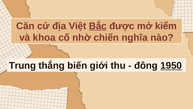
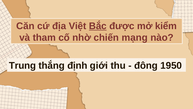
khoa: khoa -> tham
nghĩa: nghĩa -> mạng
biến: biến -> định
1950 underline: present -> none
